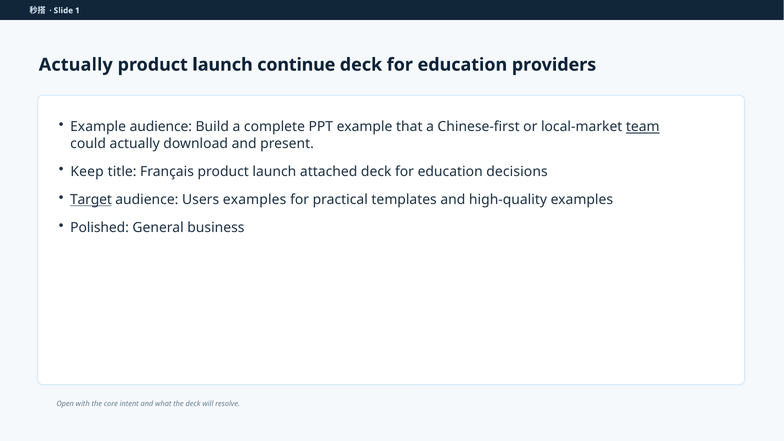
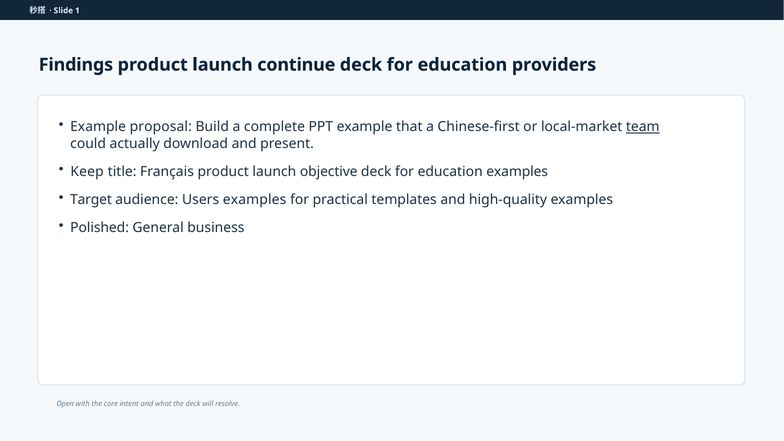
Actually at (76, 65): Actually -> Findings
Example audience: audience -> proposal
attached: attached -> objective
education decisions: decisions -> examples
Target underline: present -> none
